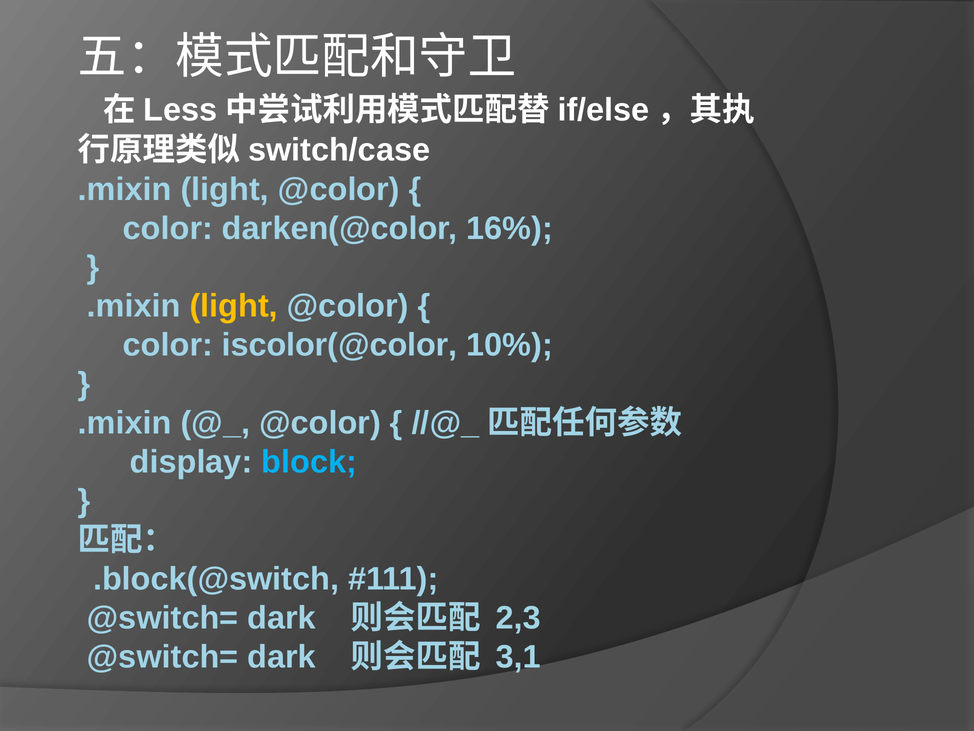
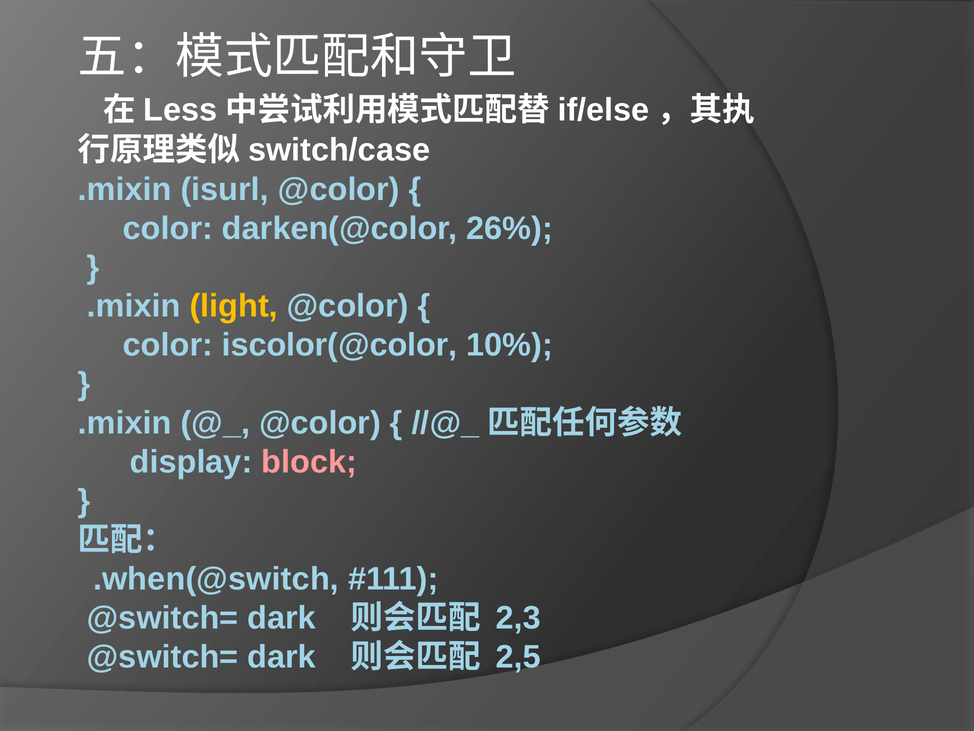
light at (225, 189): light -> isurl
16%: 16% -> 26%
block colour: light blue -> pink
.block(@switch: .block(@switch -> .when(@switch
3,1: 3,1 -> 2,5
